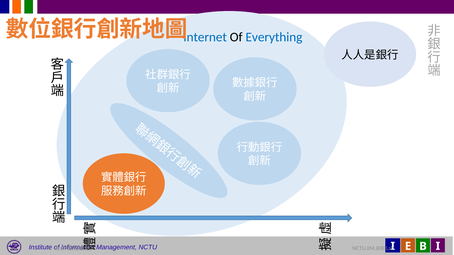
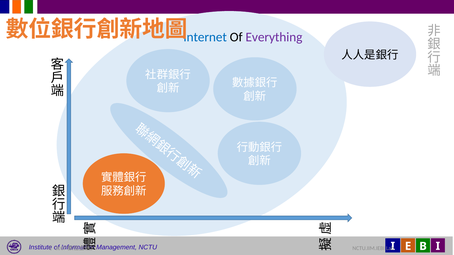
Everything colour: blue -> purple
